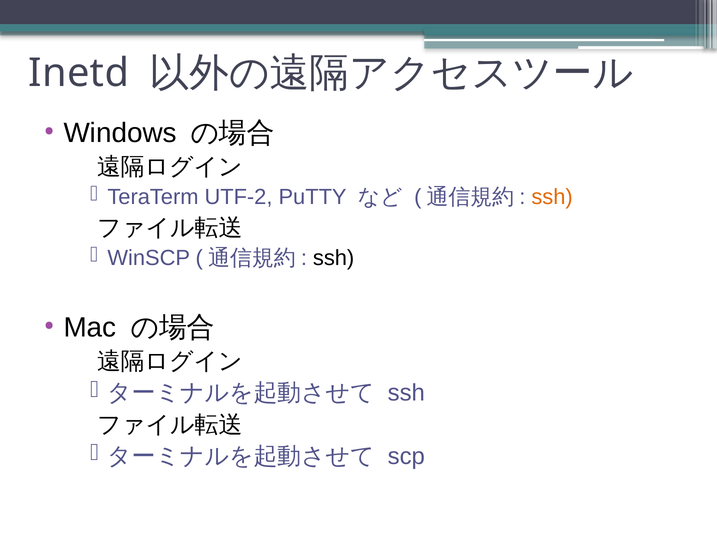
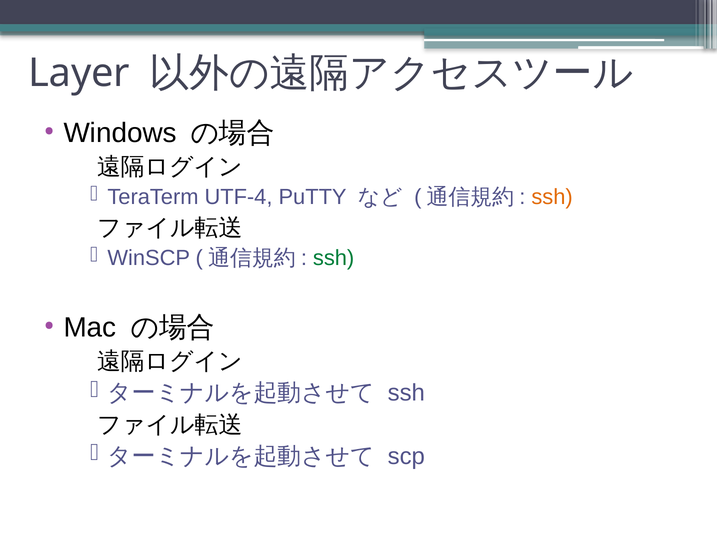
Inetd: Inetd -> Layer
UTF-2: UTF-2 -> UTF-4
ssh at (334, 258) colour: black -> green
